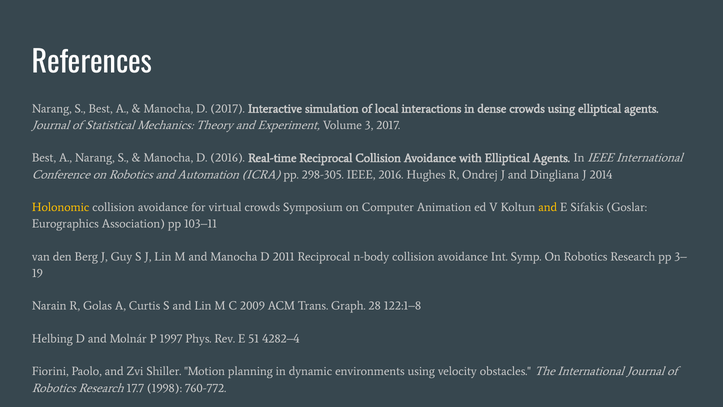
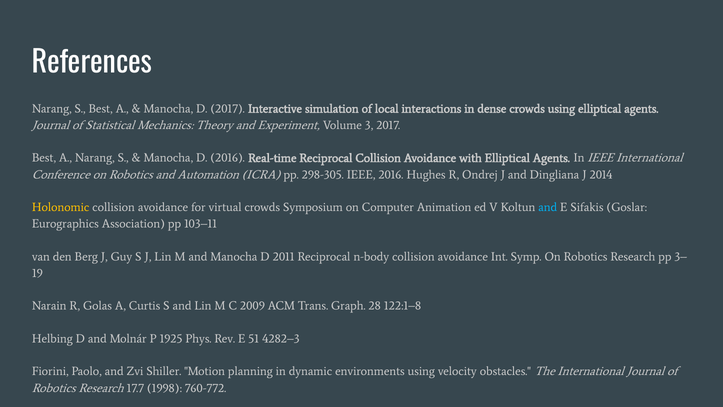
and at (548, 207) colour: yellow -> light blue
1997: 1997 -> 1925
4282–4: 4282–4 -> 4282–3
